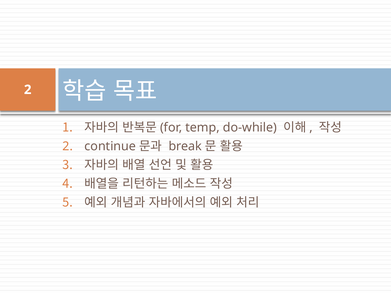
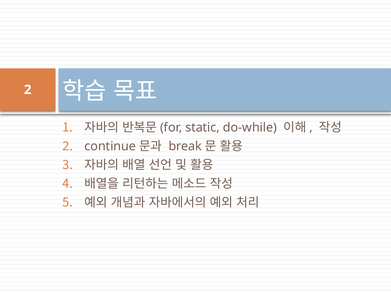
temp: temp -> static
